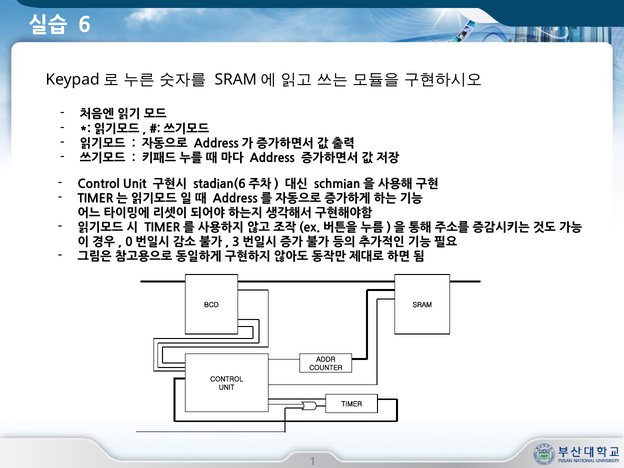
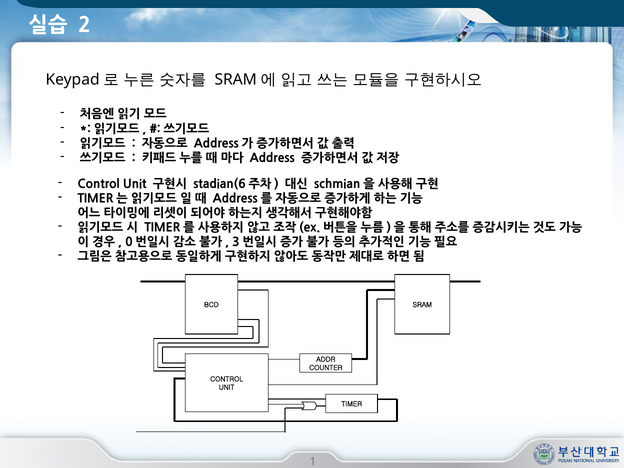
6: 6 -> 2
